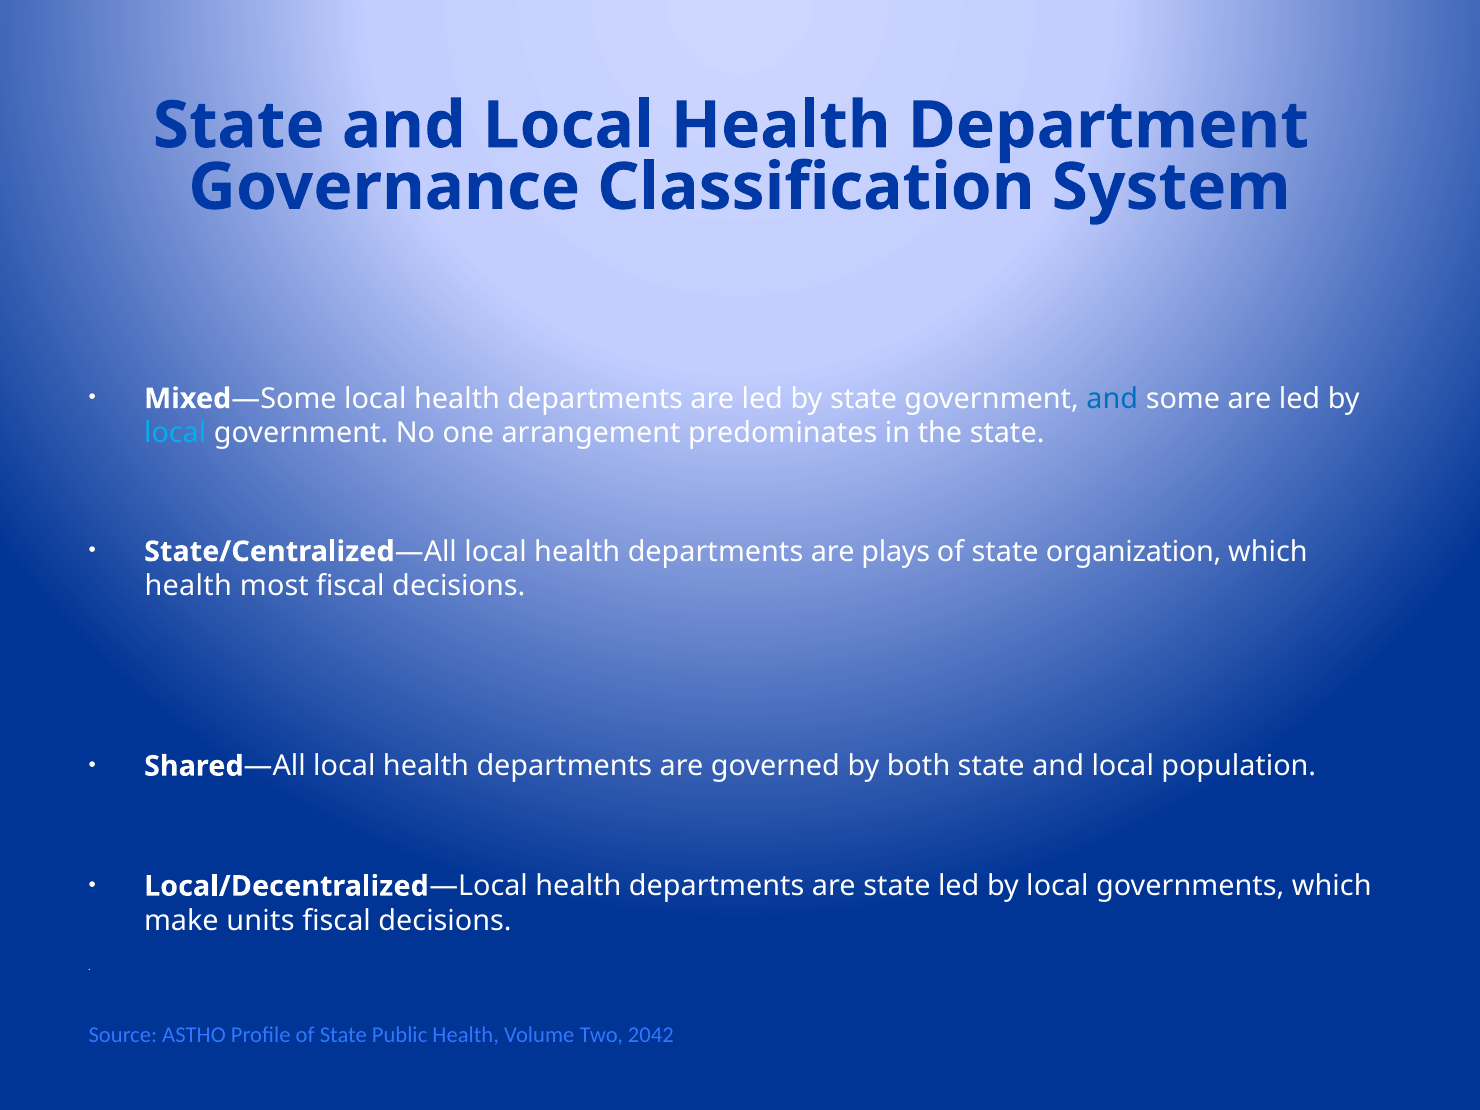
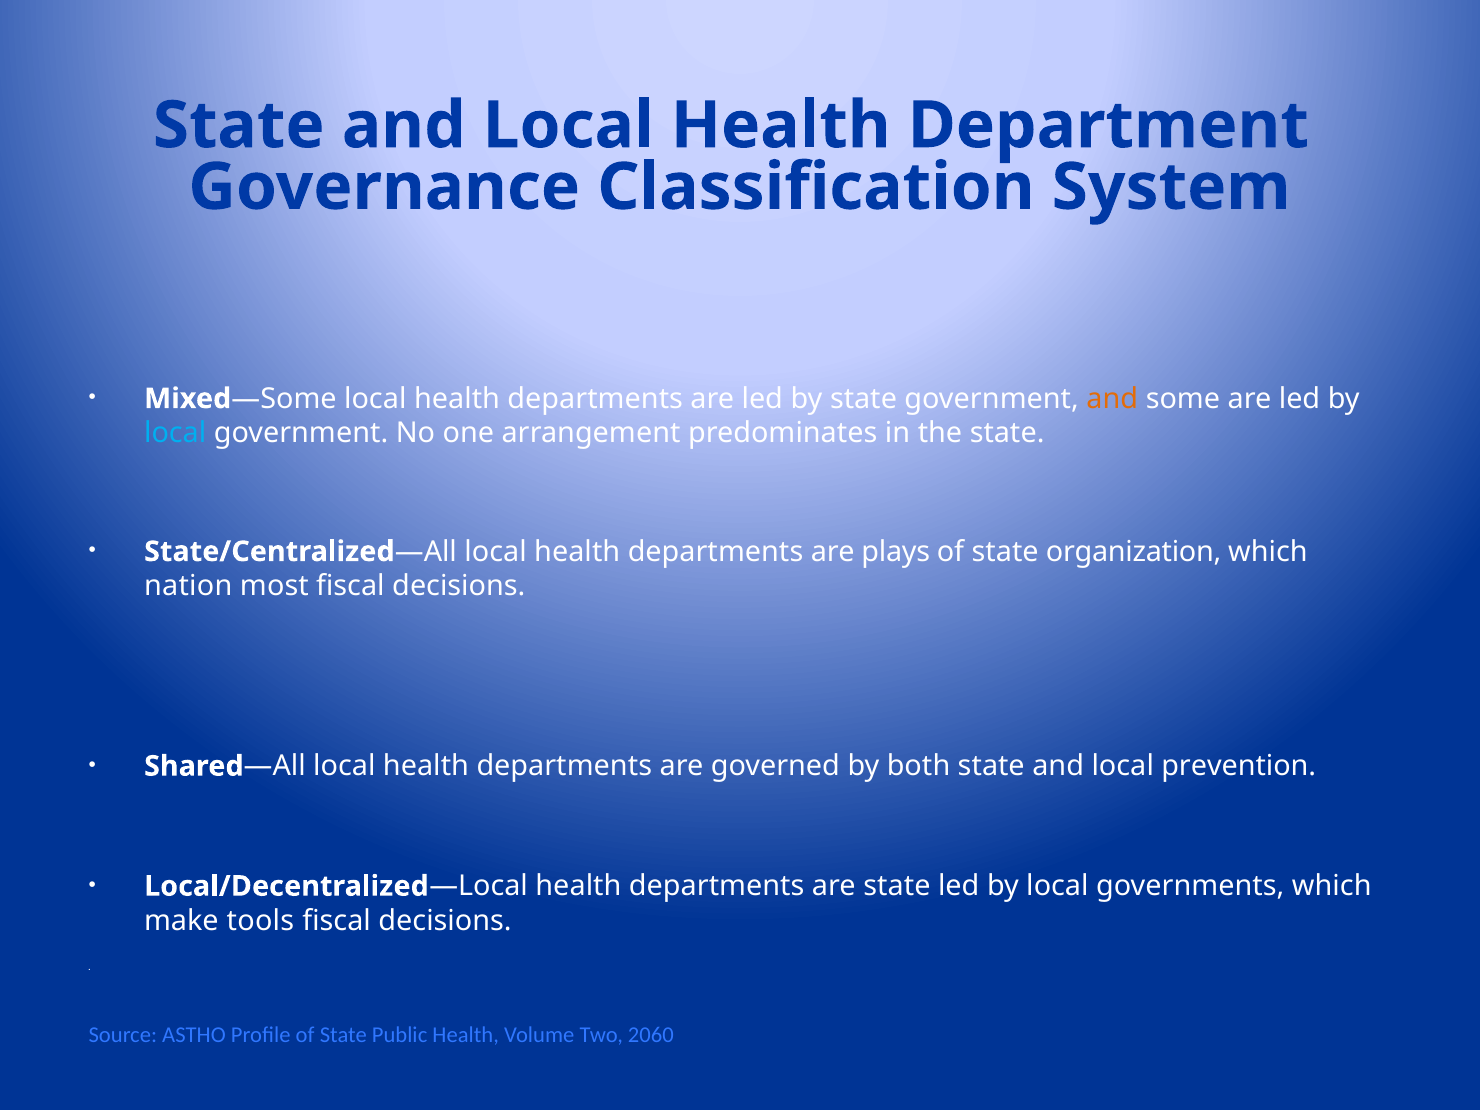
and at (1112, 399) colour: blue -> orange
health at (188, 586): health -> nation
population: population -> prevention
units: units -> tools
2042: 2042 -> 2060
